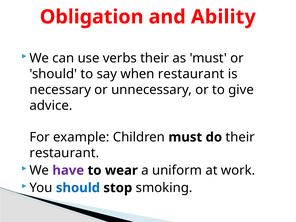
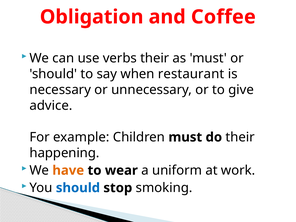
Ability: Ability -> Coffee
restaurant at (64, 153): restaurant -> happening
have colour: purple -> orange
